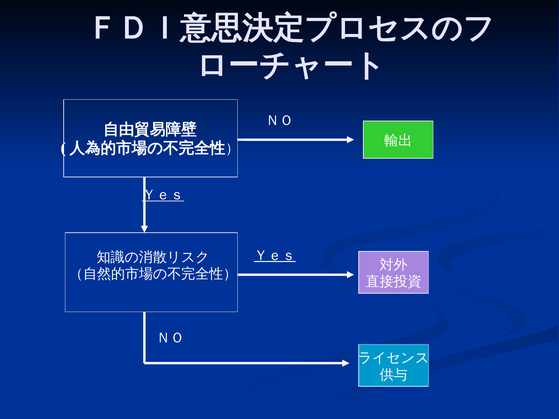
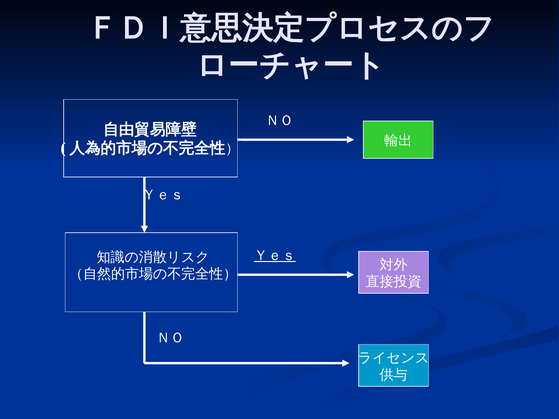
Ｙｅｓ at (163, 195) underline: present -> none
